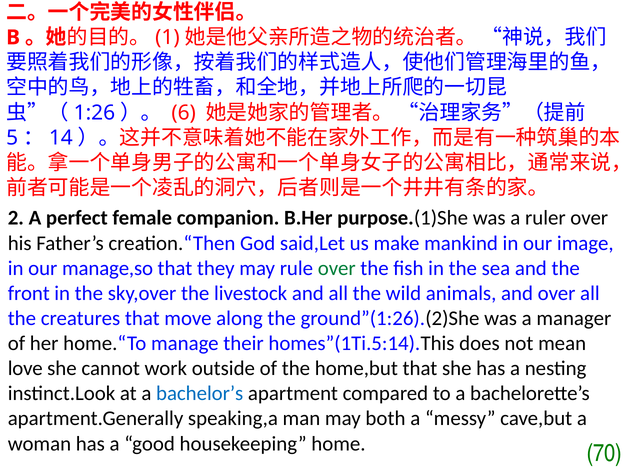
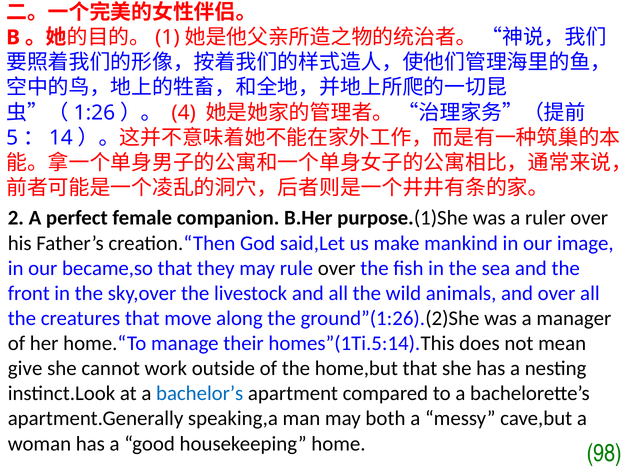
6: 6 -> 4
manage,so: manage,so -> became,so
over at (337, 268) colour: green -> black
love: love -> give
70: 70 -> 98
